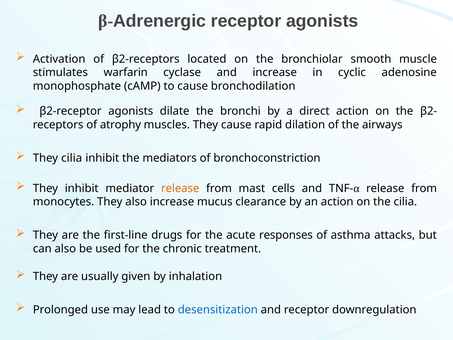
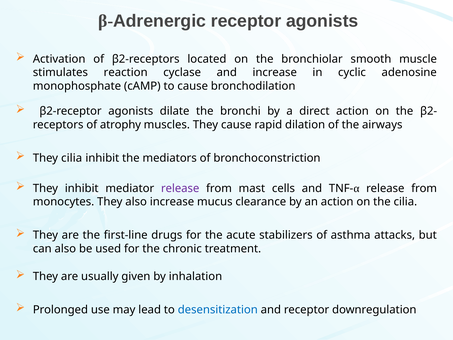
warfarin: warfarin -> reaction
release at (180, 188) colour: orange -> purple
responses: responses -> stabilizers
